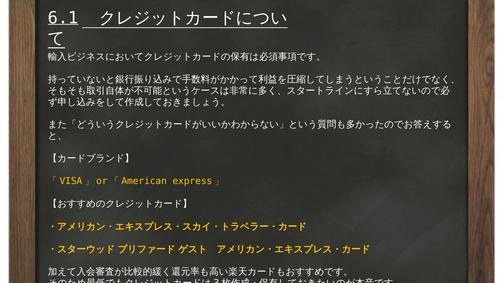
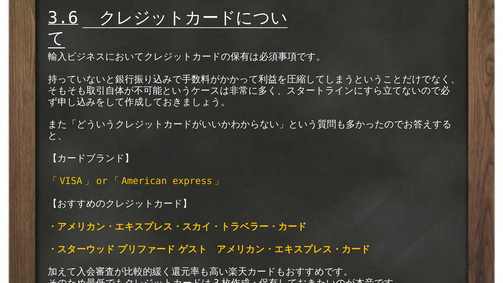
6.1: 6.1 -> 3.6
